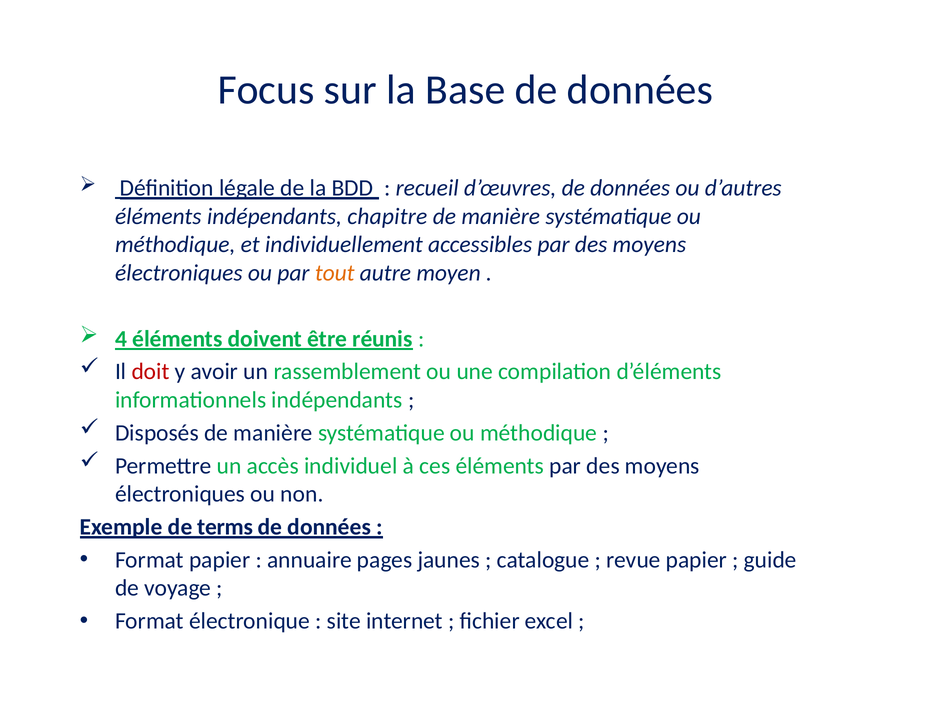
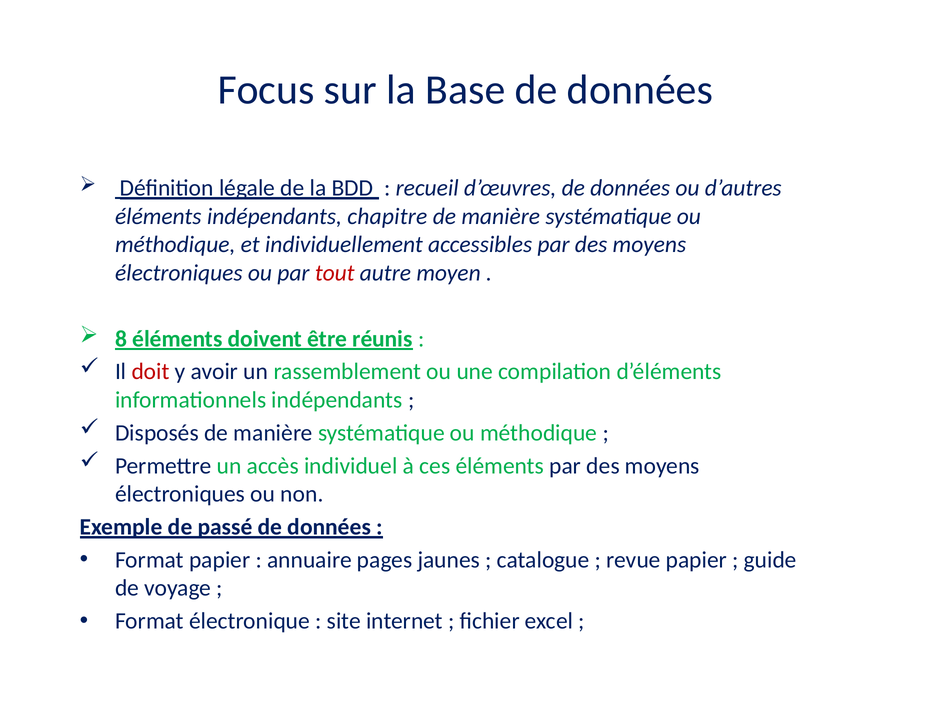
tout colour: orange -> red
4: 4 -> 8
terms: terms -> passé
